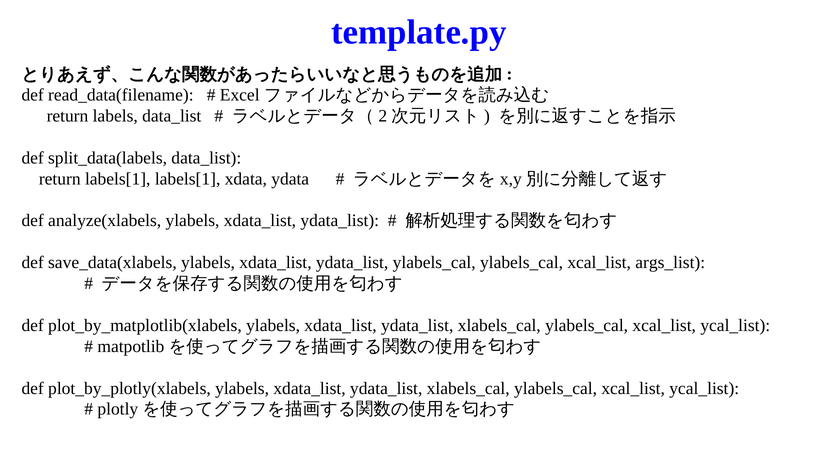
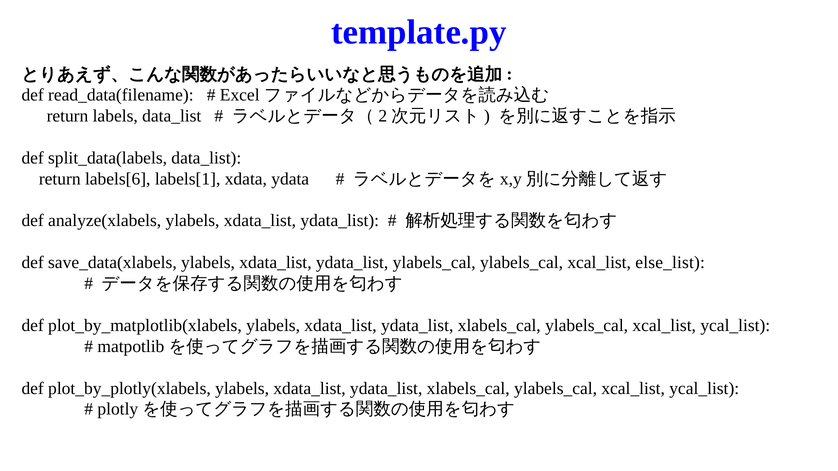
return labels[1: labels[1 -> labels[6
args_list: args_list -> else_list
